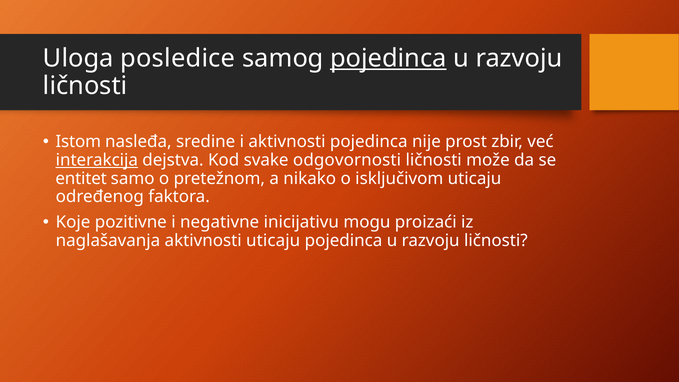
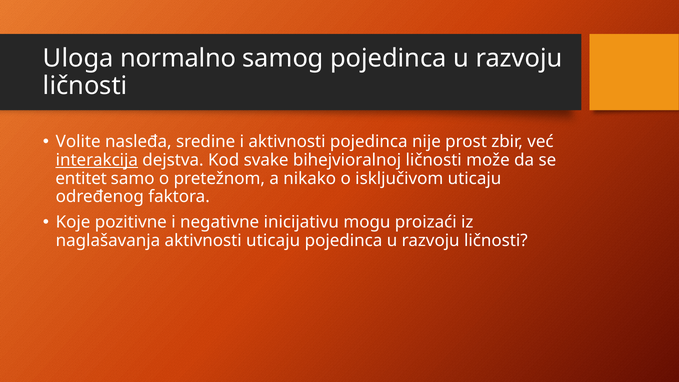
posledice: posledice -> normalno
pojedinca at (388, 58) underline: present -> none
Istom: Istom -> Volite
odgovornosti: odgovornosti -> bihejvioralnoj
